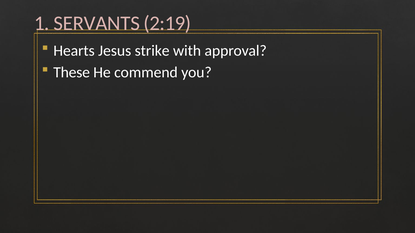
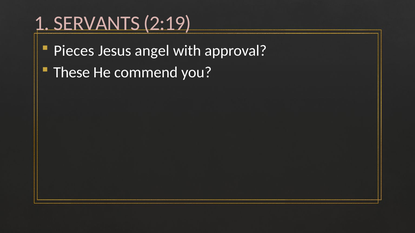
Hearts: Hearts -> Pieces
strike: strike -> angel
